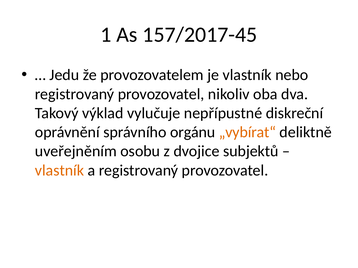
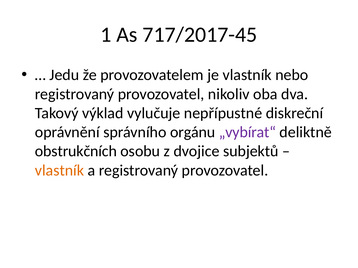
157/2017-45: 157/2017-45 -> 717/2017-45
„vybírat“ colour: orange -> purple
uveřejněním: uveřejněním -> obstrukčních
